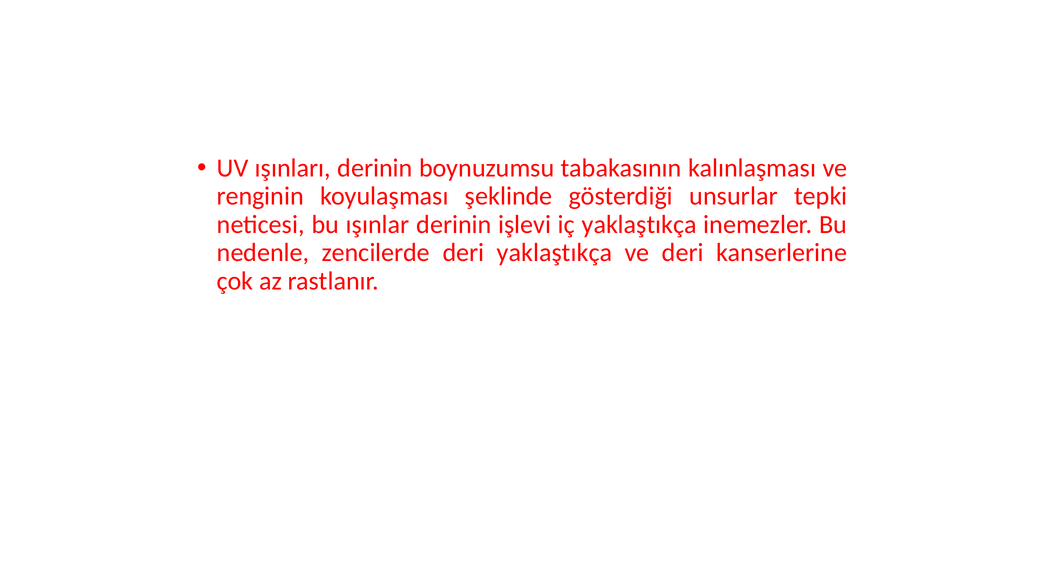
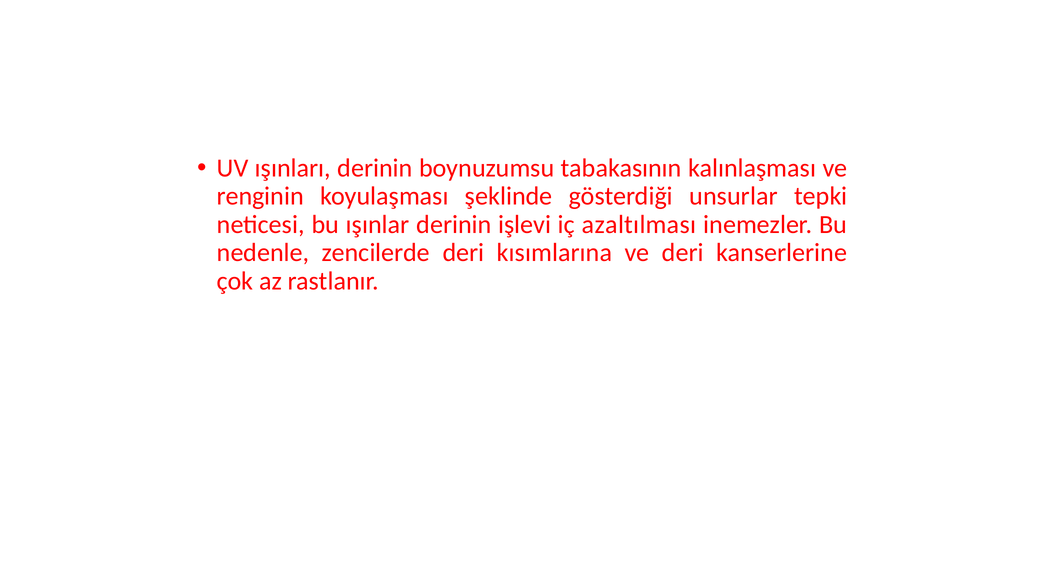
iç yaklaştıkça: yaklaştıkça -> azaltılması
deri yaklaştıkça: yaklaştıkça -> kısımlarına
